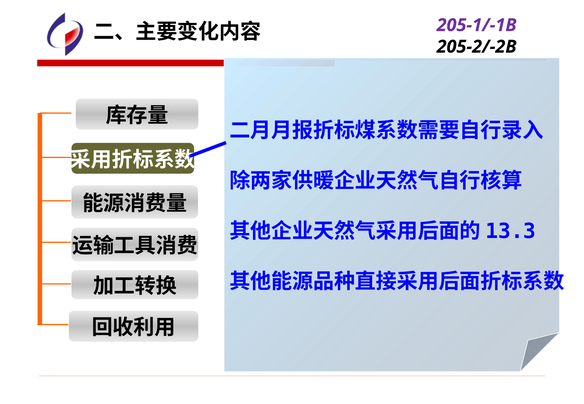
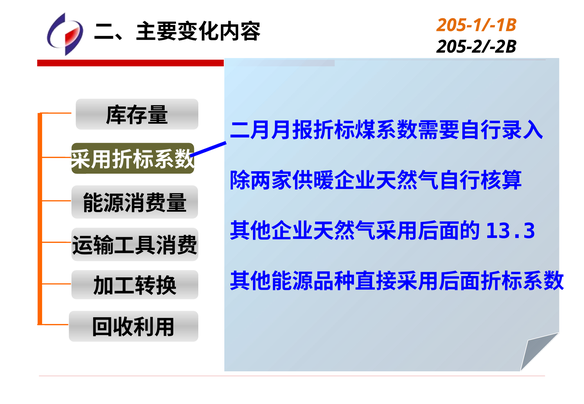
205-1/-1B colour: purple -> orange
